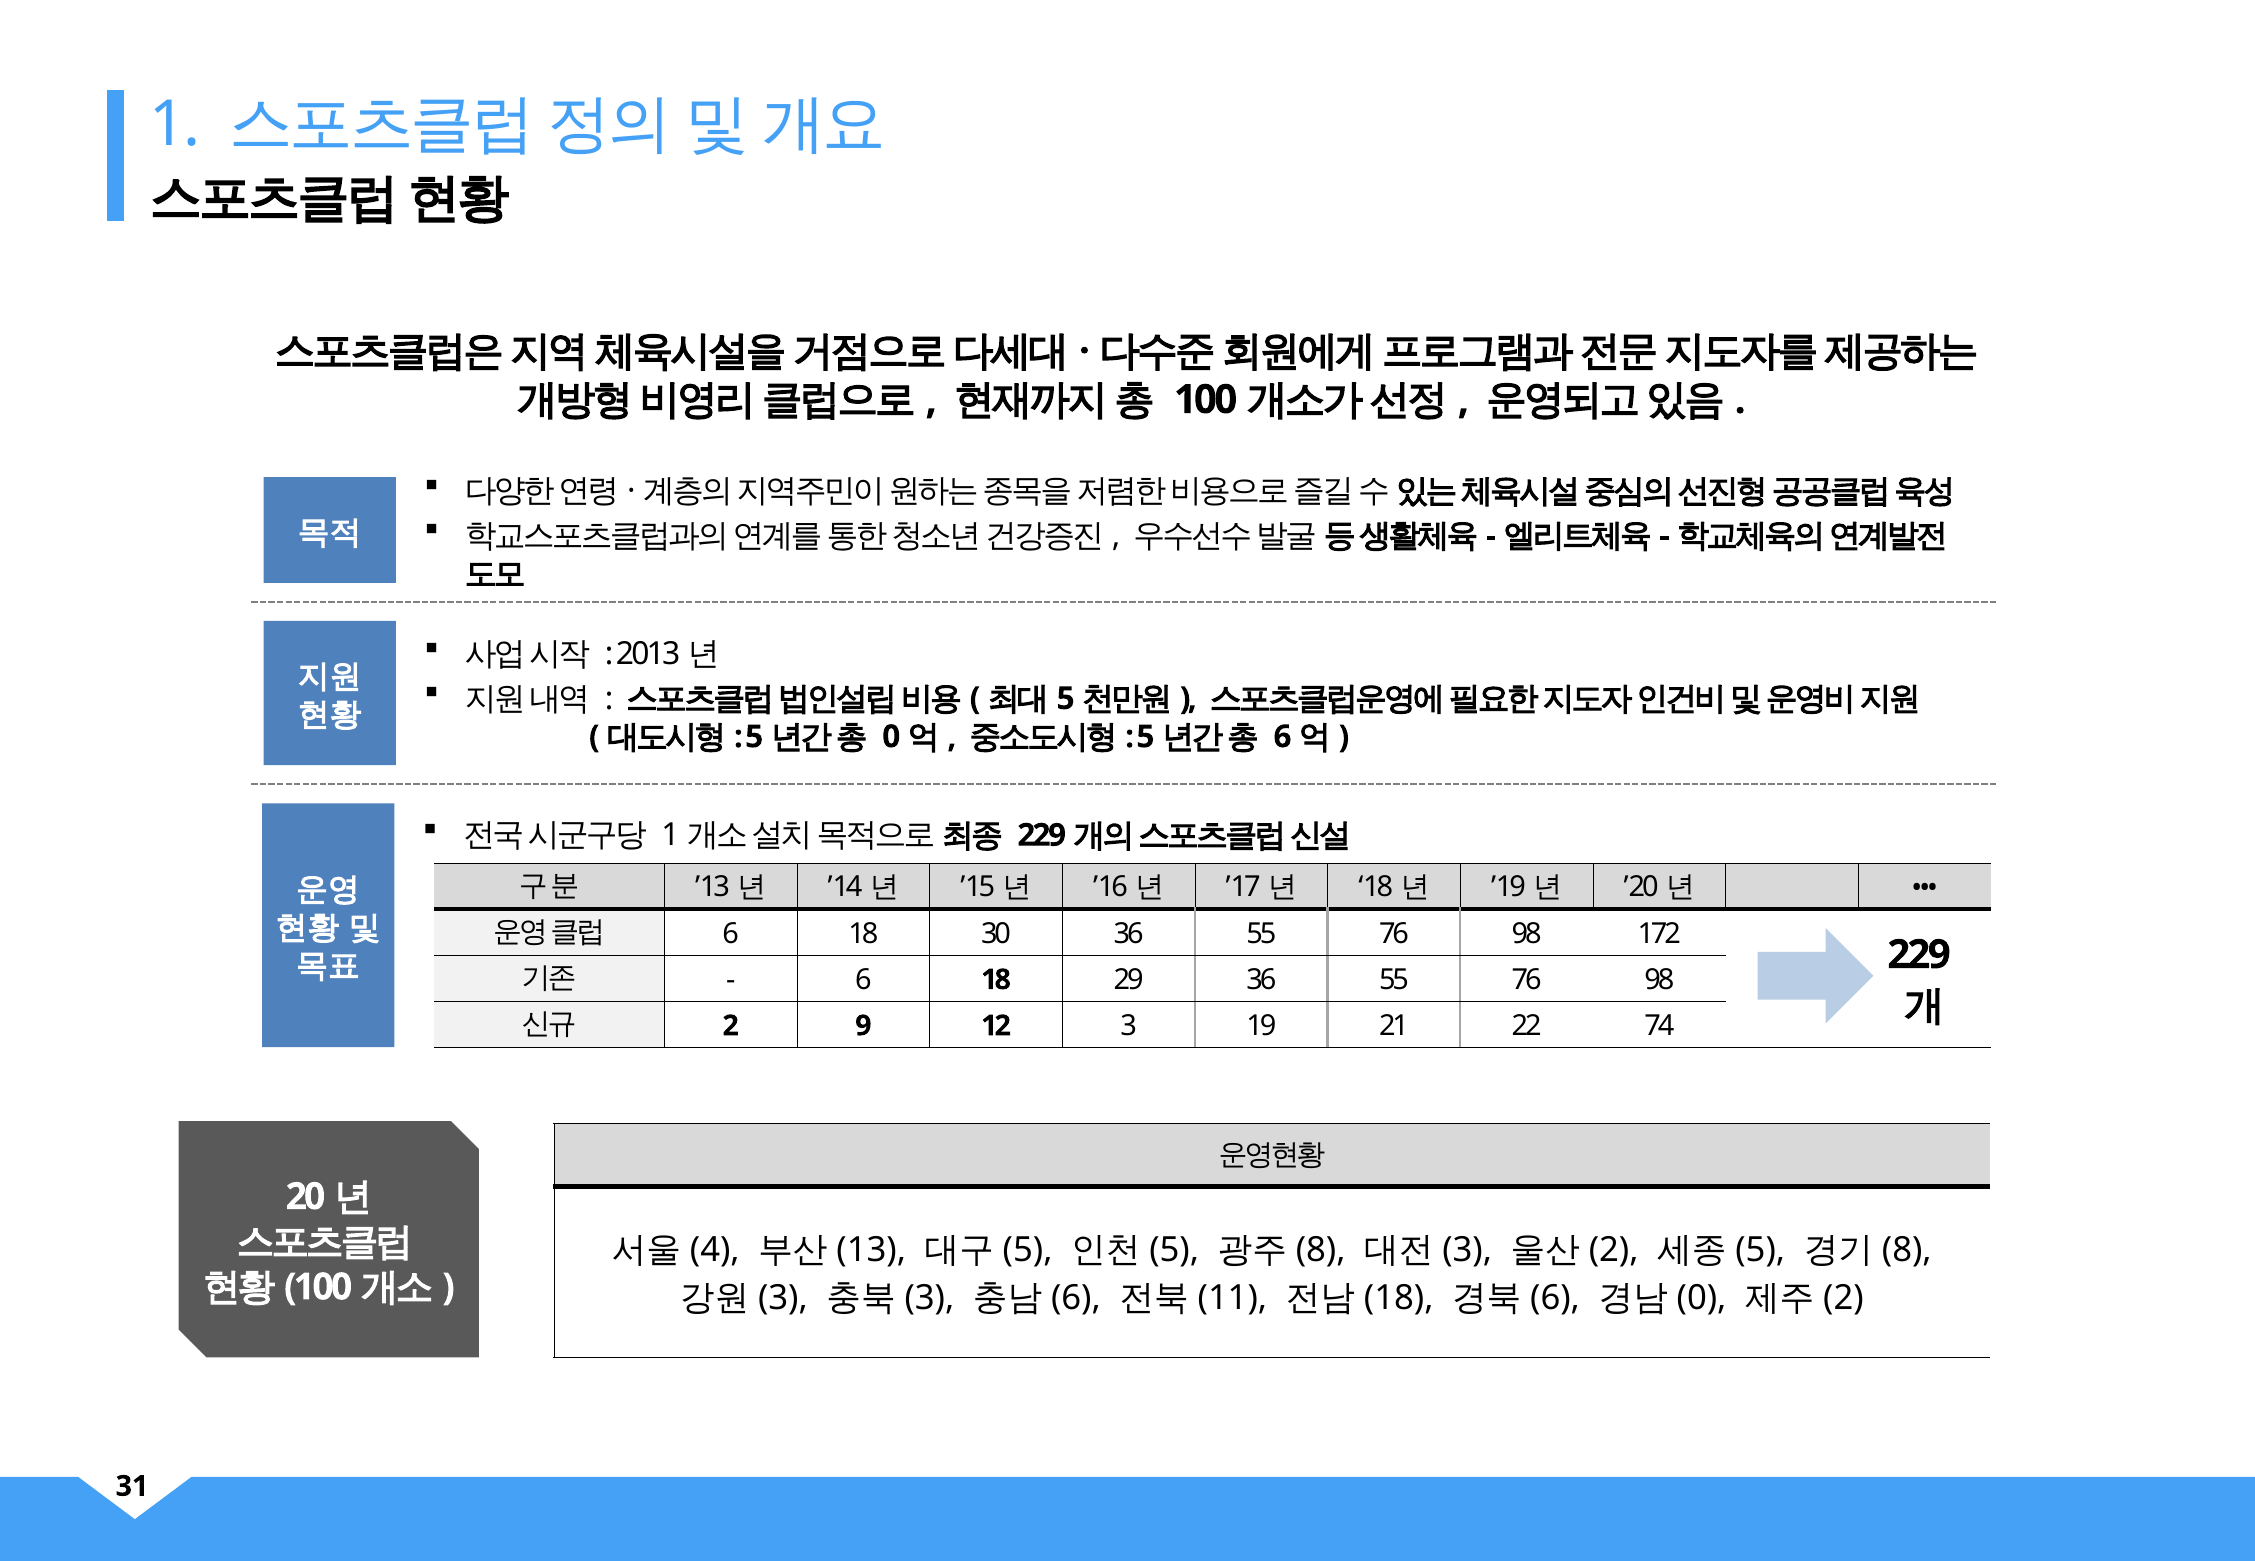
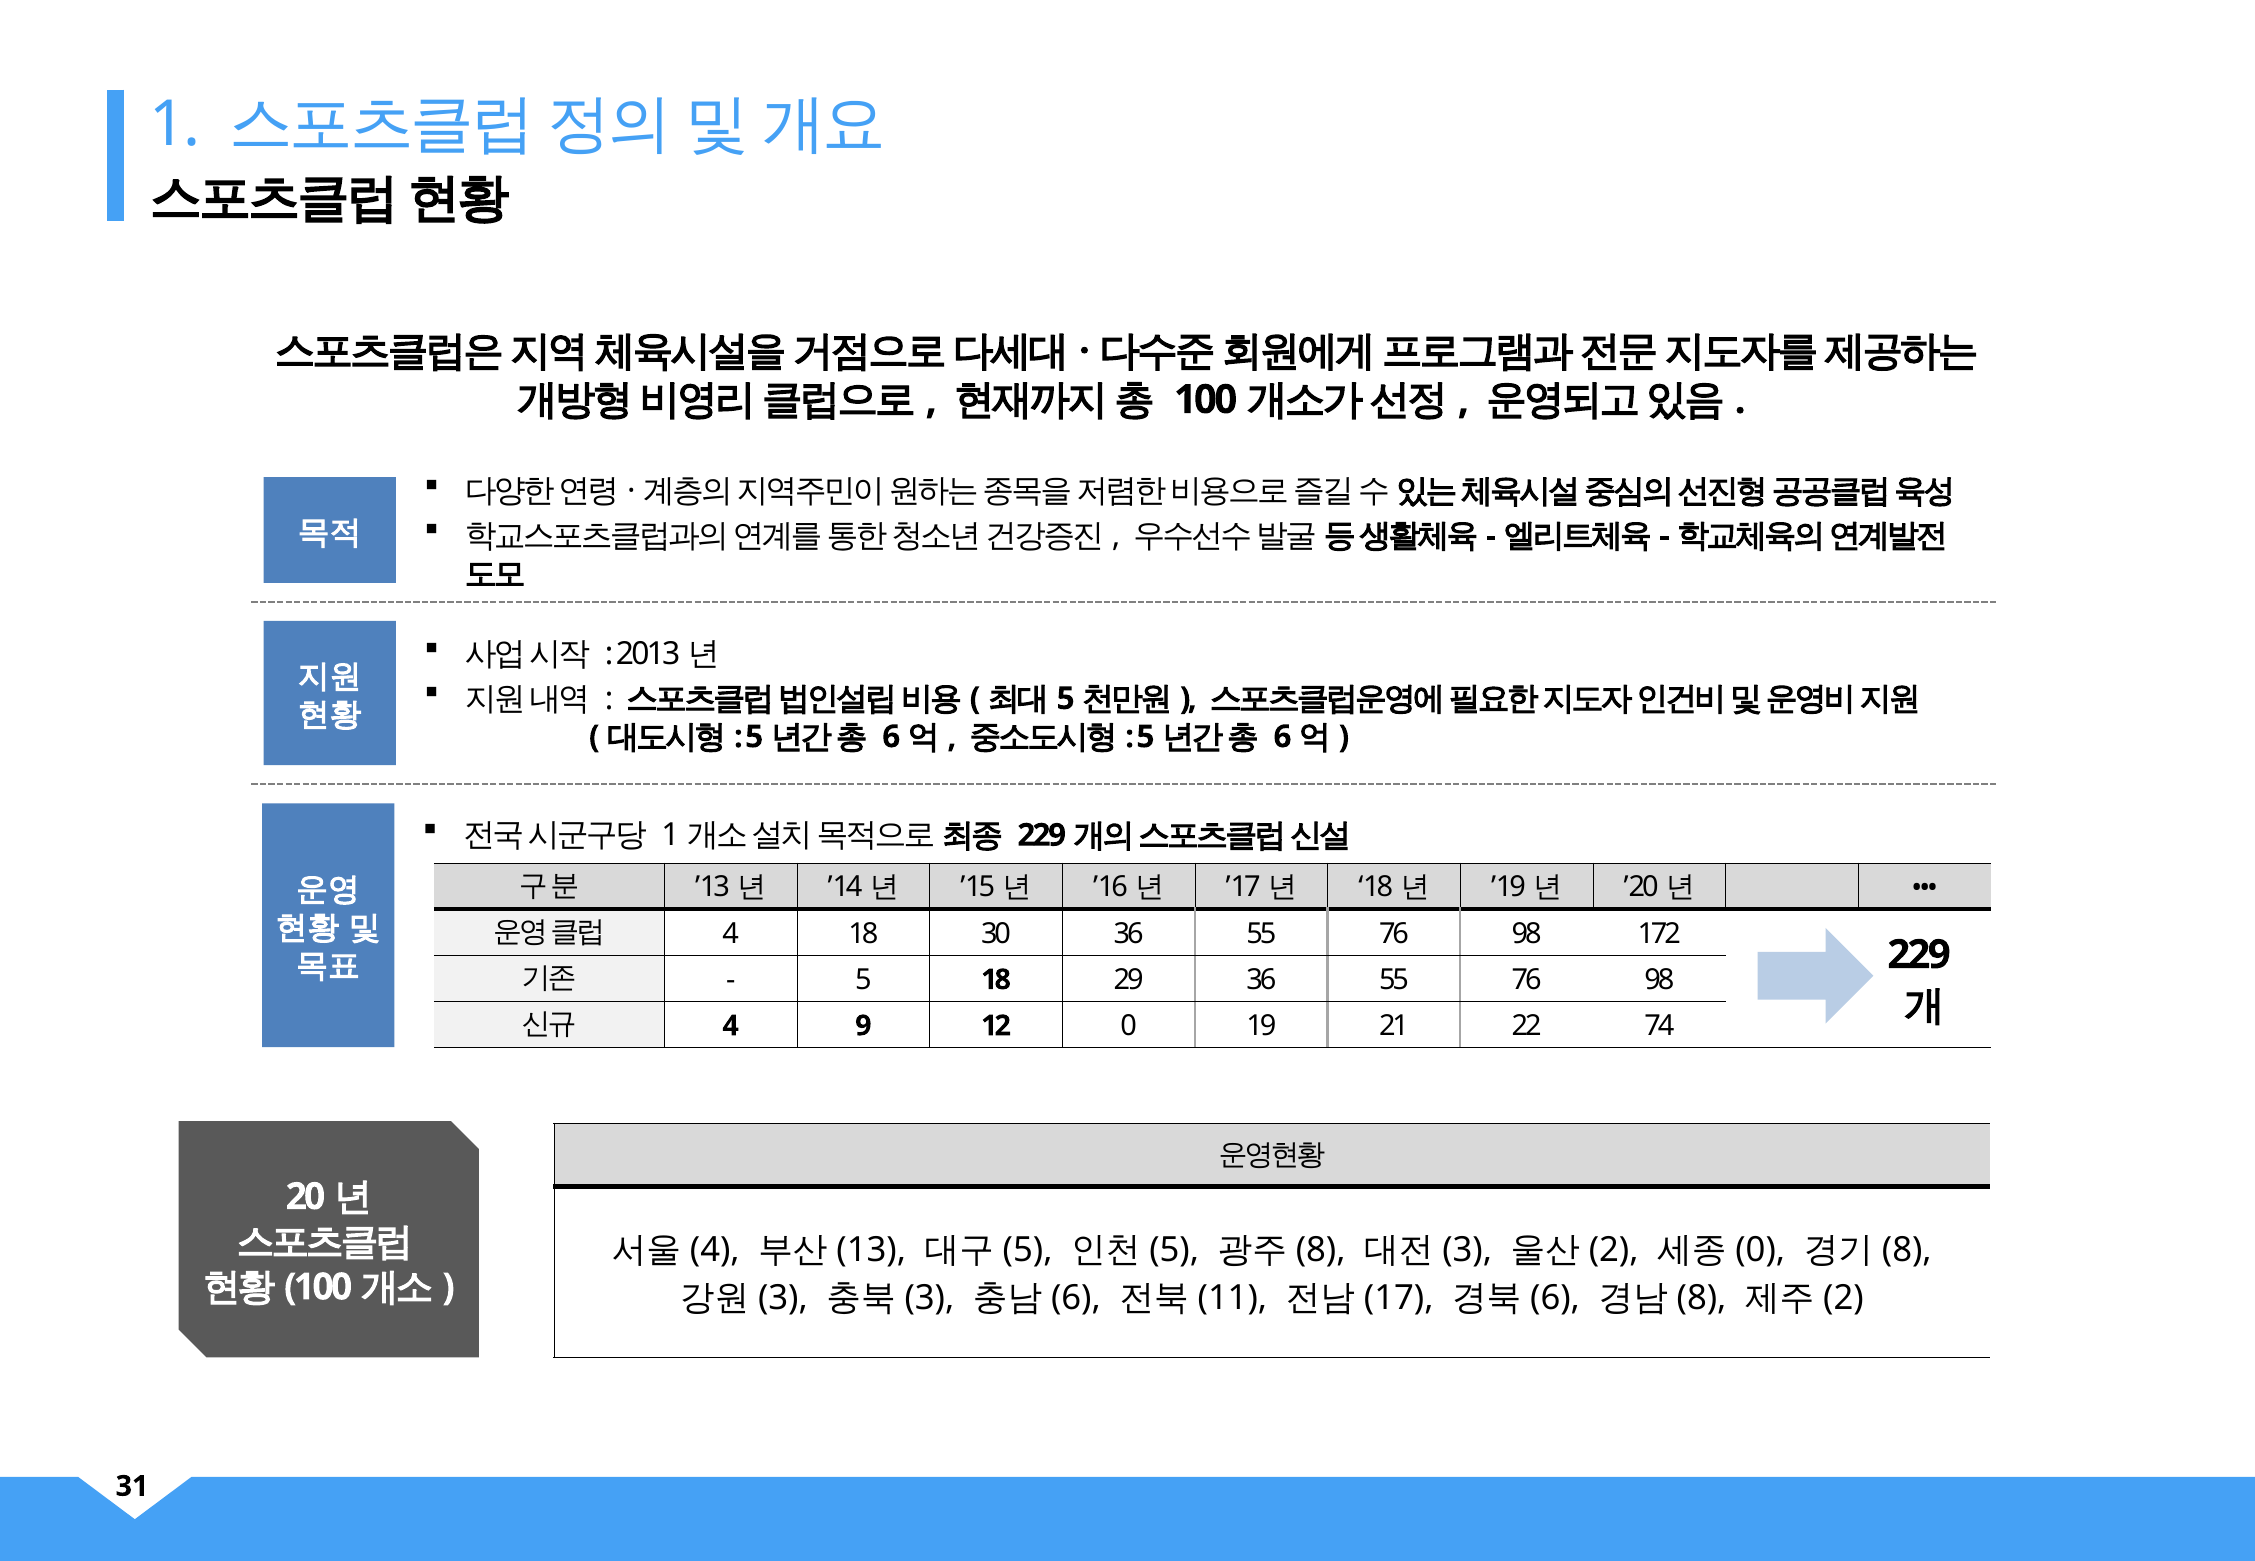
0 at (891, 737): 0 -> 6
6 at (731, 934): 6 -> 4
6 at (863, 980): 6 -> 5
2 at (731, 1026): 2 -> 4
12 3: 3 -> 0
5 at (1760, 1250): 5 -> 0
18 at (1399, 1298): 18 -> 17
0 at (1702, 1298): 0 -> 8
